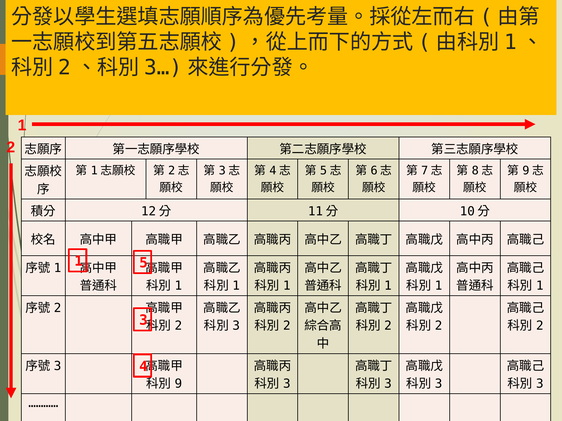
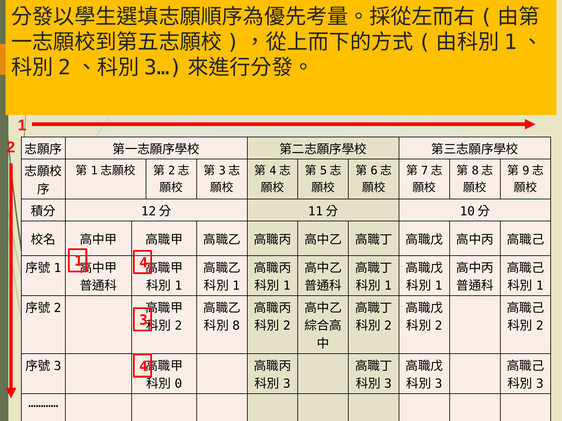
1 5: 5 -> 4
3 at (236, 326): 3 -> 8
9: 9 -> 0
